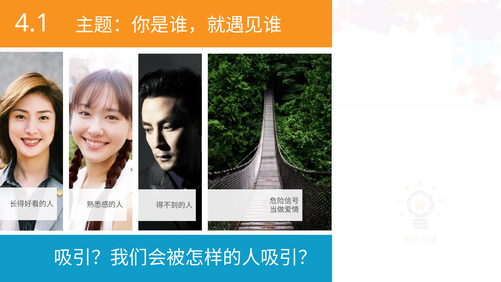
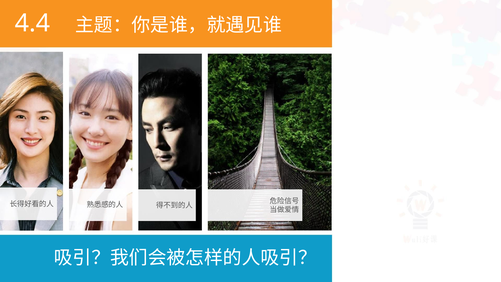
4.1: 4.1 -> 4.4
